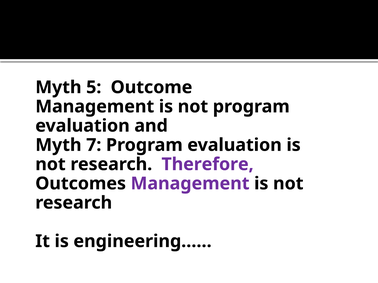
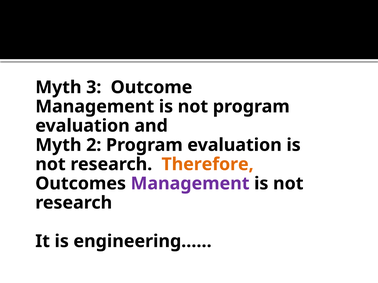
5: 5 -> 3
7: 7 -> 2
Therefore colour: purple -> orange
